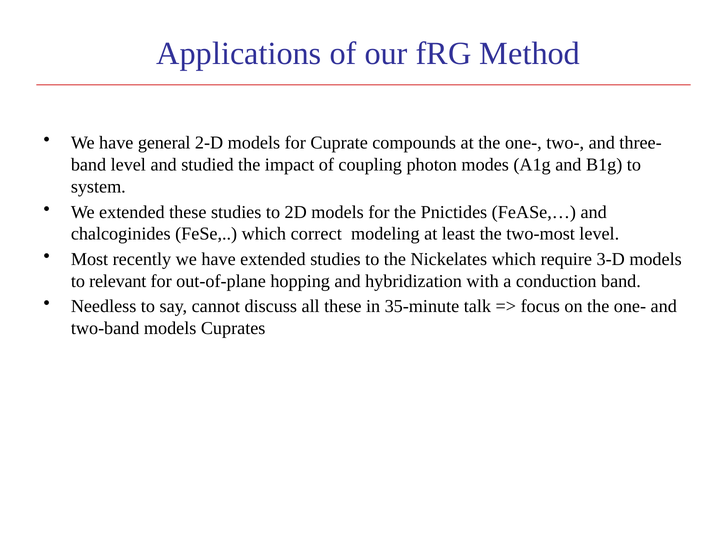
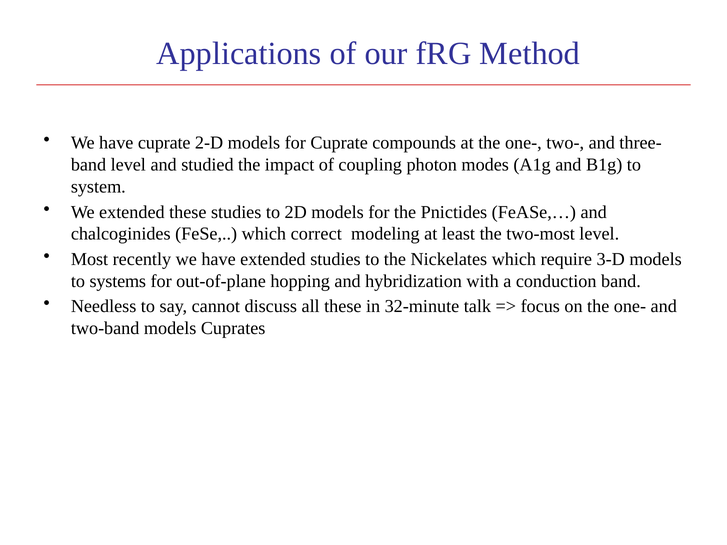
have general: general -> cuprate
relevant: relevant -> systems
35-minute: 35-minute -> 32-minute
